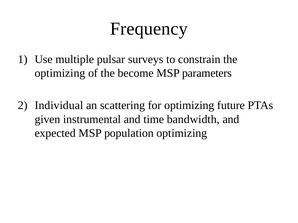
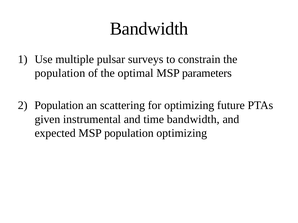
Frequency at (149, 29): Frequency -> Bandwidth
optimizing at (60, 73): optimizing -> population
become: become -> optimal
Individual at (59, 106): Individual -> Population
